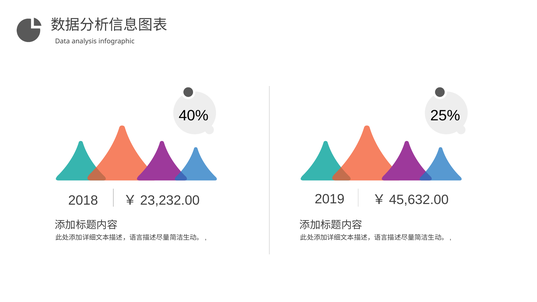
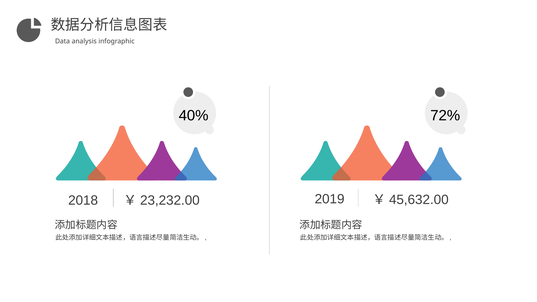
25%: 25% -> 72%
